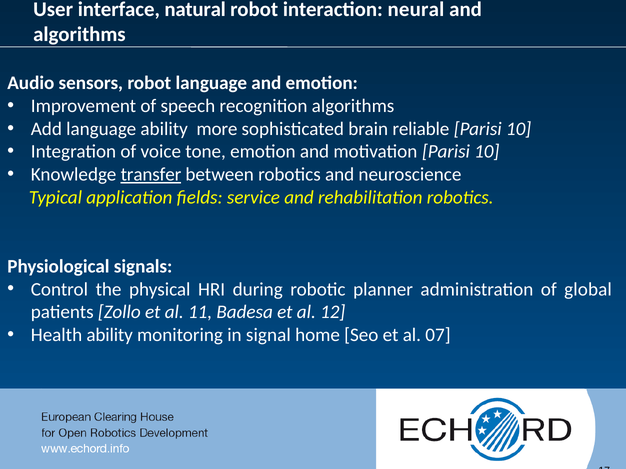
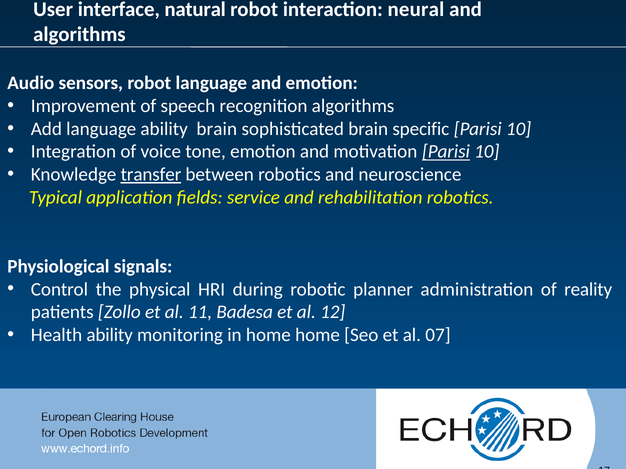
ability more: more -> brain
reliable: reliable -> specific
Parisi at (446, 152) underline: none -> present
global: global -> reality
in signal: signal -> home
